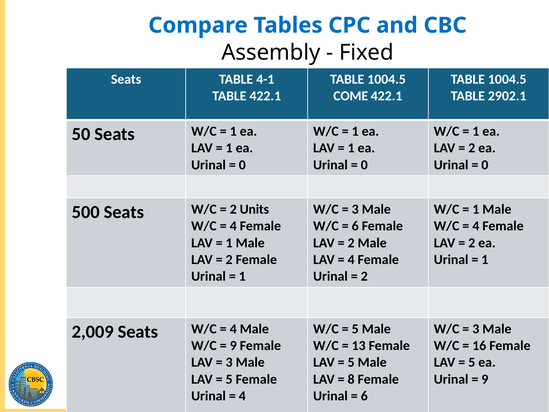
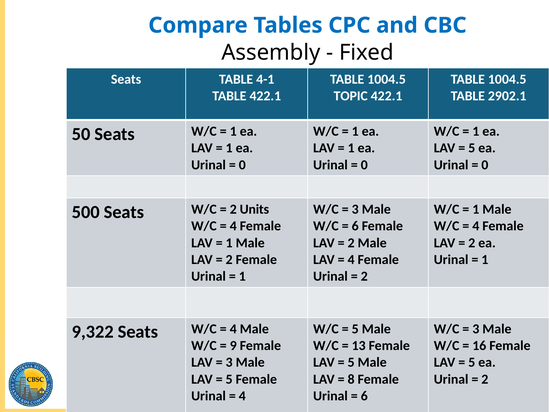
COME: COME -> TOPIC
2 at (472, 148): 2 -> 5
2,009: 2,009 -> 9,322
9 at (485, 379): 9 -> 2
